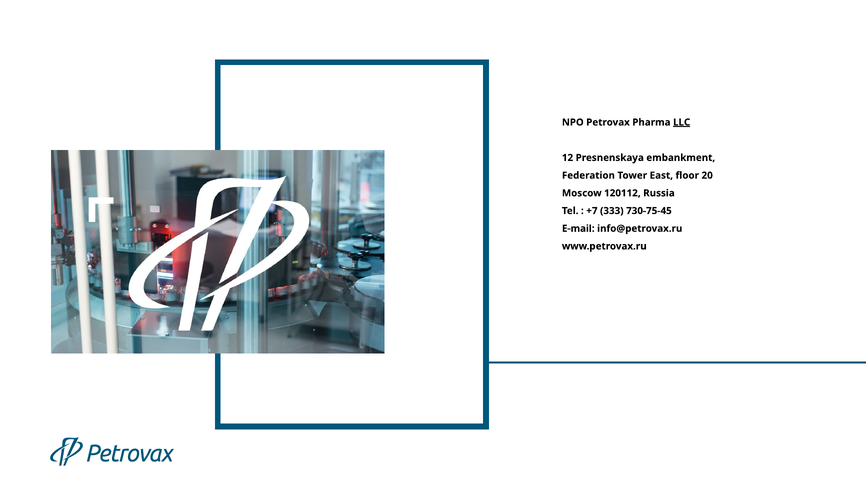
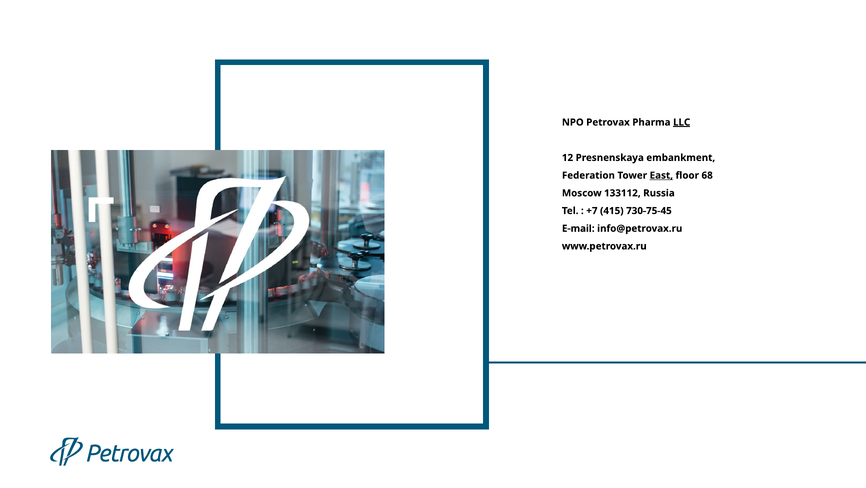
East underline: none -> present
20: 20 -> 68
120112: 120112 -> 133112
333: 333 -> 415
